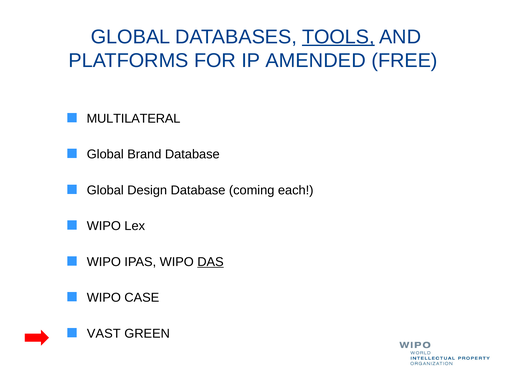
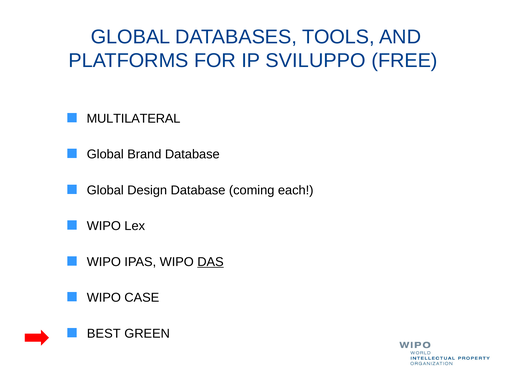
TOOLS underline: present -> none
AMENDED: AMENDED -> SVILUPPO
VAST: VAST -> BEST
